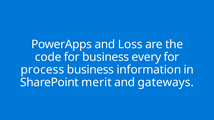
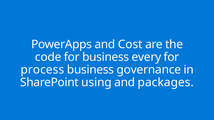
Loss: Loss -> Cost
information: information -> governance
merit: merit -> using
gateways: gateways -> packages
